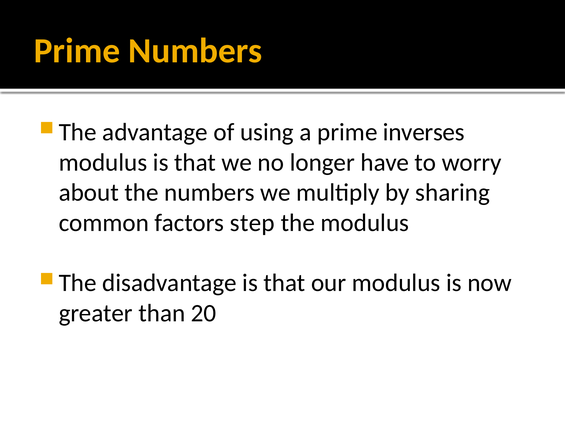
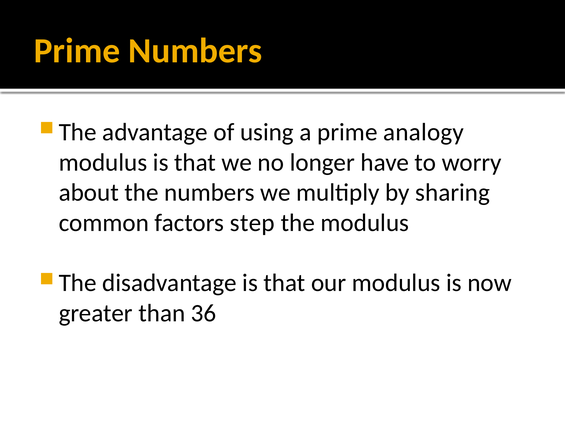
inverses: inverses -> analogy
20: 20 -> 36
